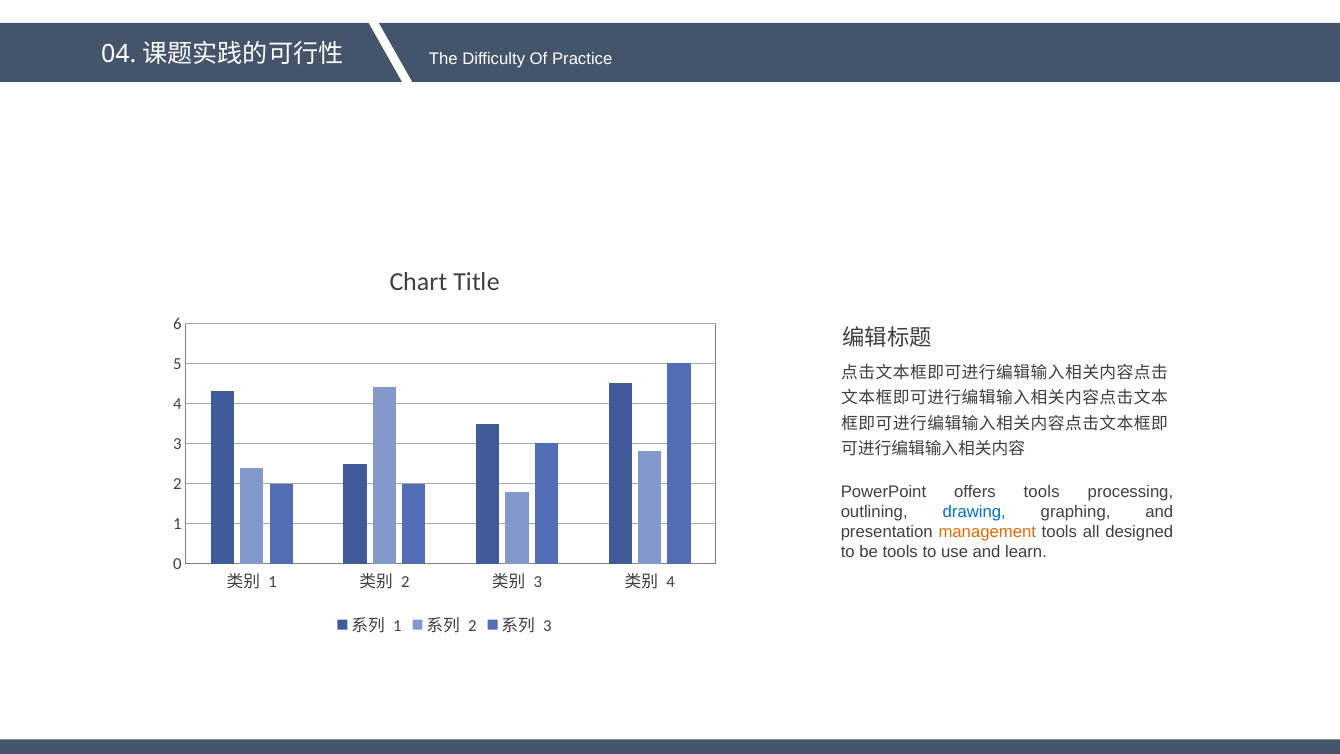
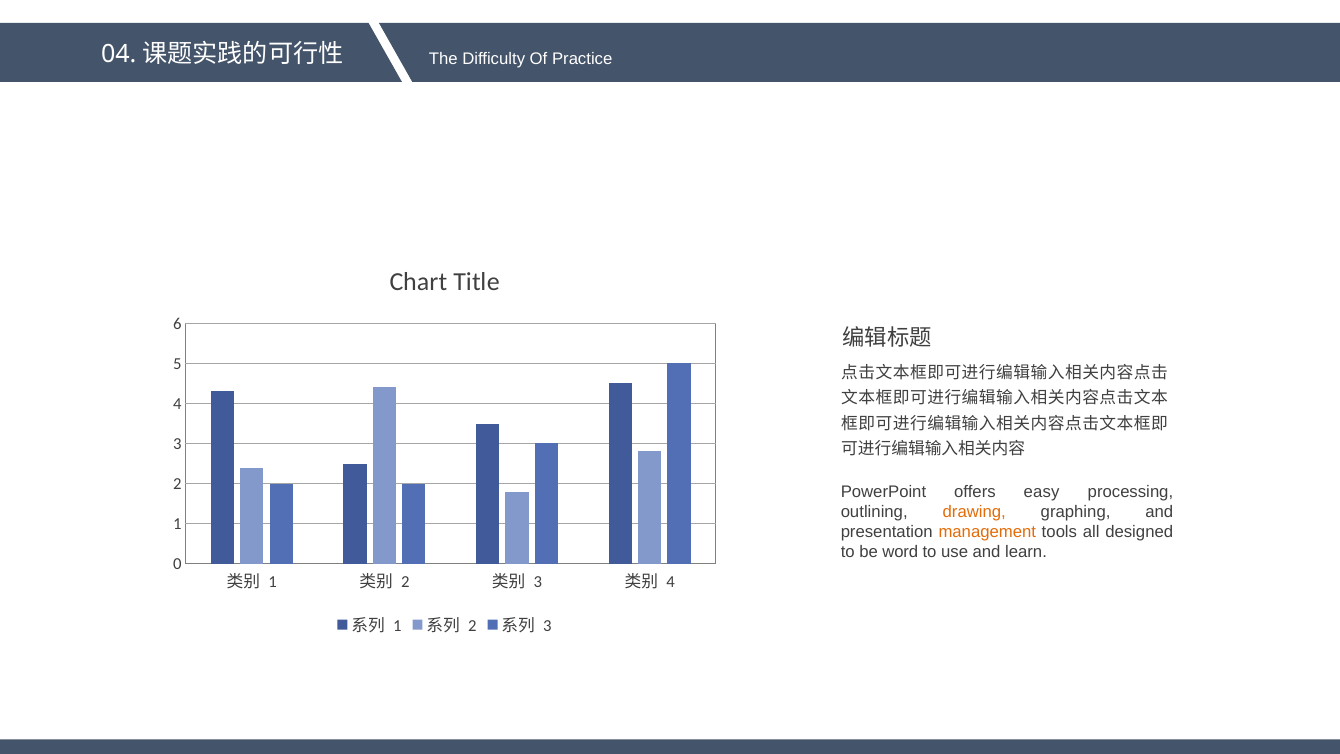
offers tools: tools -> easy
drawing colour: blue -> orange
be tools: tools -> word
